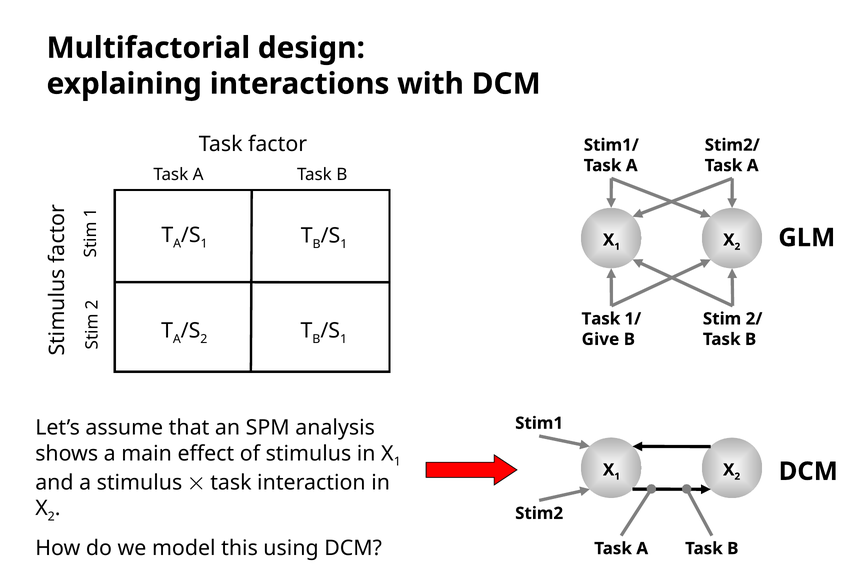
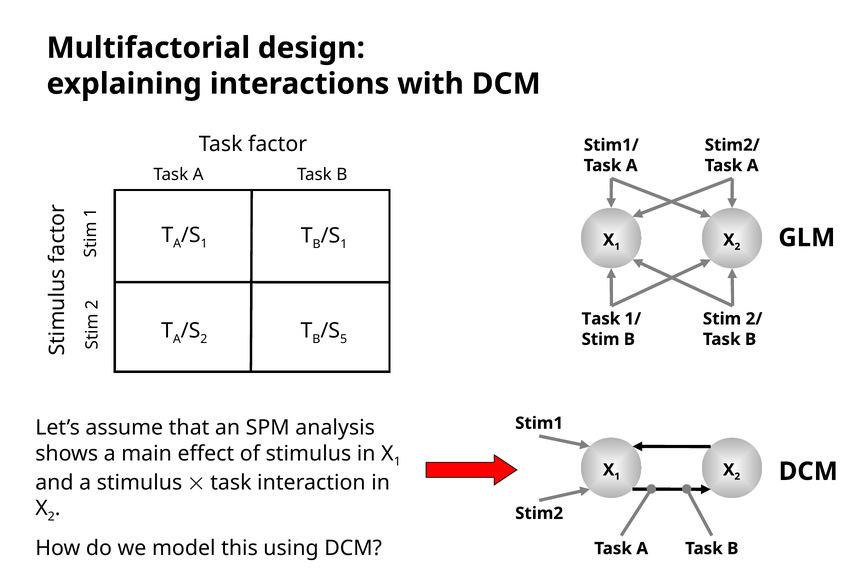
1 at (344, 339): 1 -> 5
Give at (600, 339): Give -> Stim
